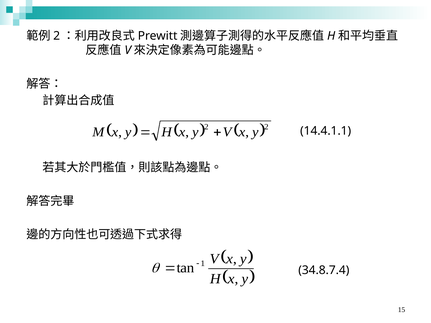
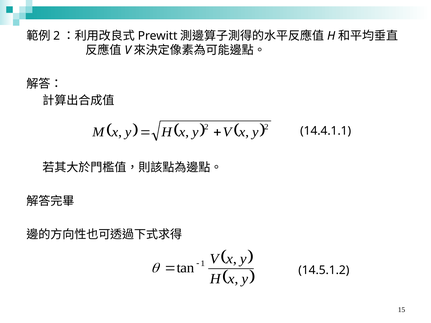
34.8.7.4: 34.8.7.4 -> 14.5.1.2
